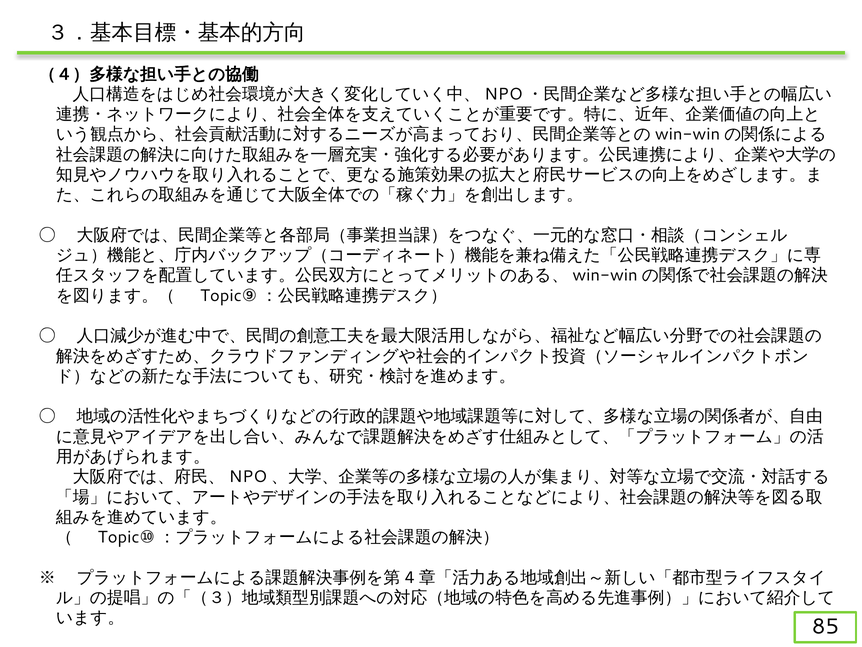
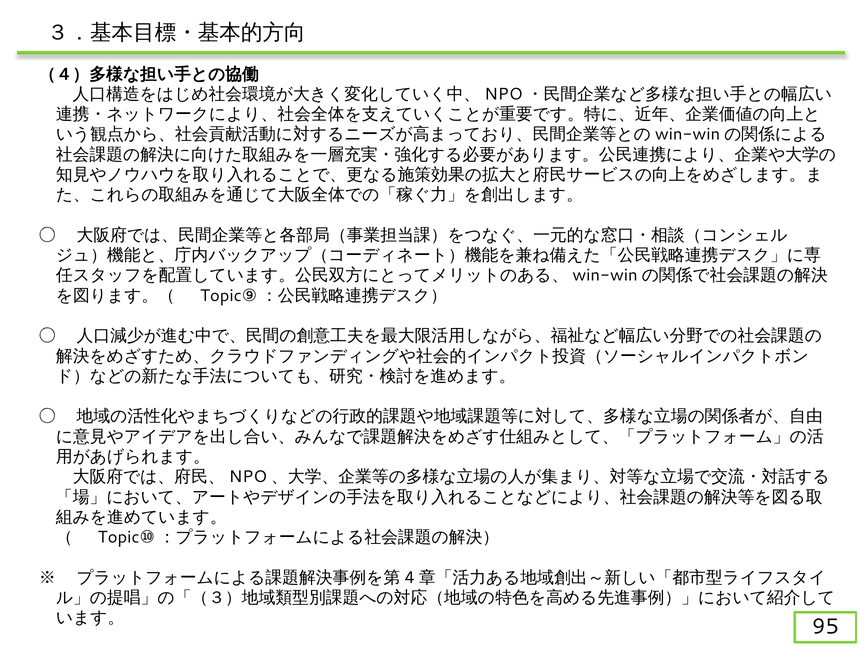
85: 85 -> 95
